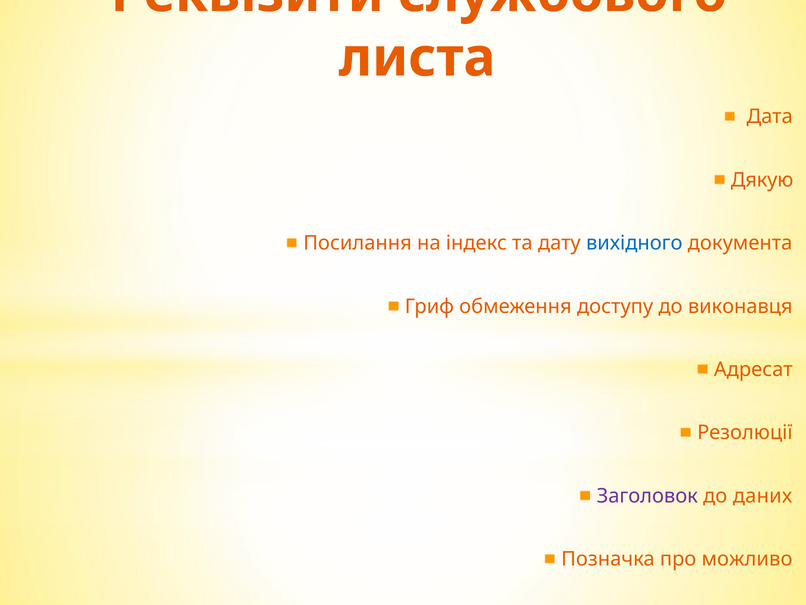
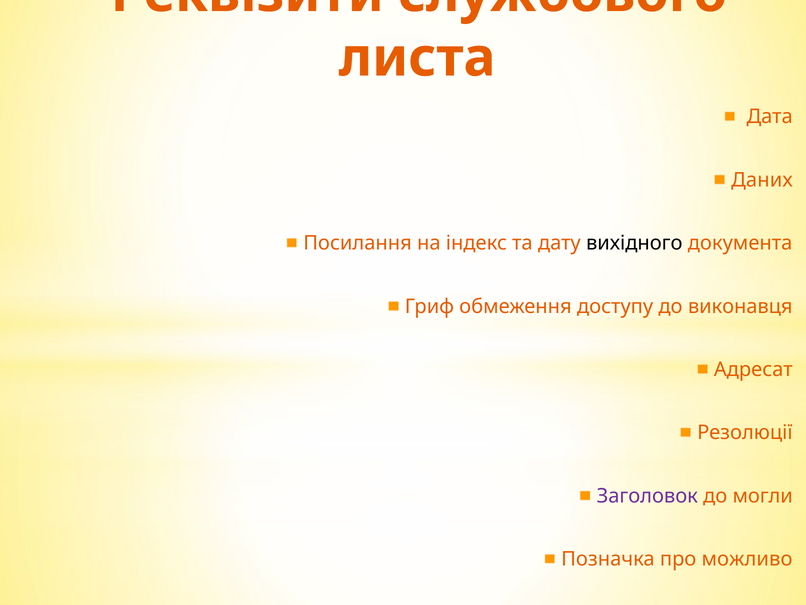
Дякую: Дякую -> Даних
вихідного colour: blue -> black
даних: даних -> могли
